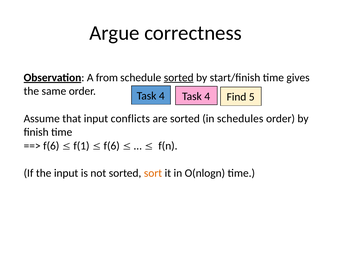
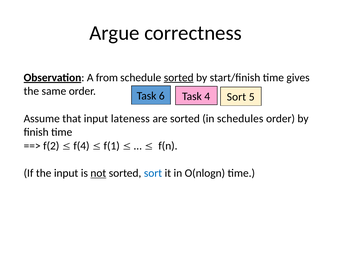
4 at (162, 96): 4 -> 6
4 Find: Find -> Sort
conflicts: conflicts -> lateness
f(6 at (51, 146): f(6 -> f(2
f(1: f(1 -> f(4
f(6 at (112, 146): f(6 -> f(1
not underline: none -> present
sort at (153, 173) colour: orange -> blue
